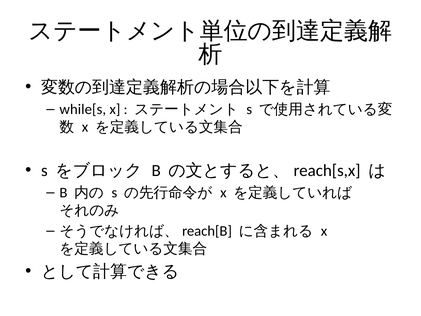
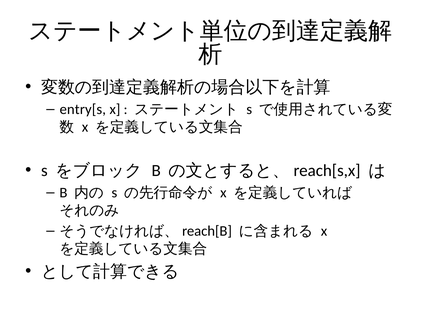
while[s: while[s -> entry[s
